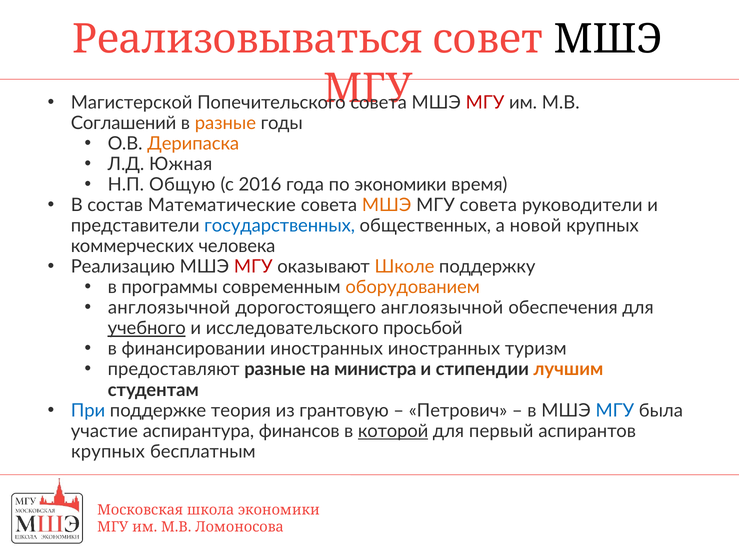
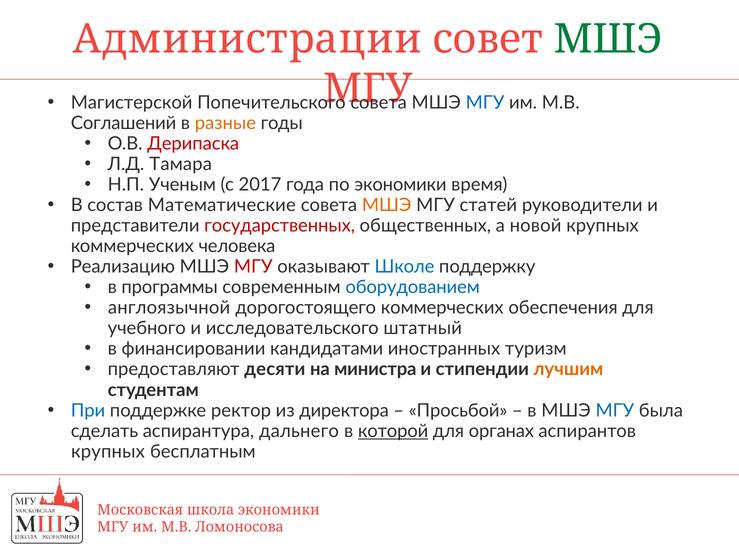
Реализовываться: Реализовываться -> Администрации
МШЭ at (608, 39) colour: black -> green
МГУ at (485, 103) colour: red -> blue
Дерипаска colour: orange -> red
Южная: Южная -> Тамара
Общую: Общую -> Ученым
2016: 2016 -> 2017
МГУ совета: совета -> статей
государственных colour: blue -> red
Школе colour: orange -> blue
оборудованием colour: orange -> blue
дорогостоящего англоязычной: англоязычной -> коммерческих
учебного underline: present -> none
просьбой: просьбой -> штатный
финансировании иностранных: иностранных -> кандидатами
предоставляют разные: разные -> десяти
теория: теория -> ректор
грантовую: грантовую -> директора
Петрович: Петрович -> Просьбой
участие: участие -> сделать
финансов: финансов -> дальнего
первый: первый -> органах
